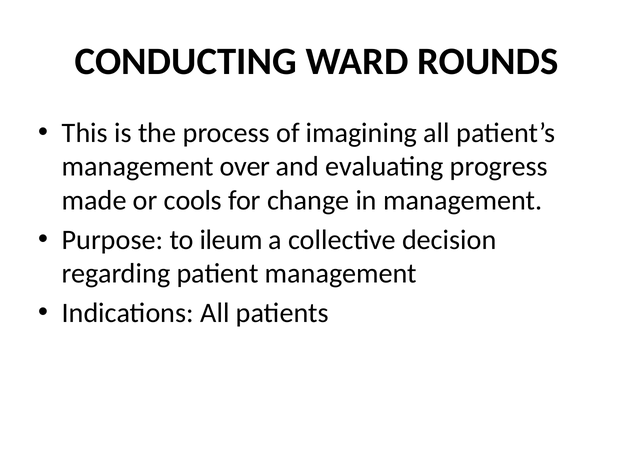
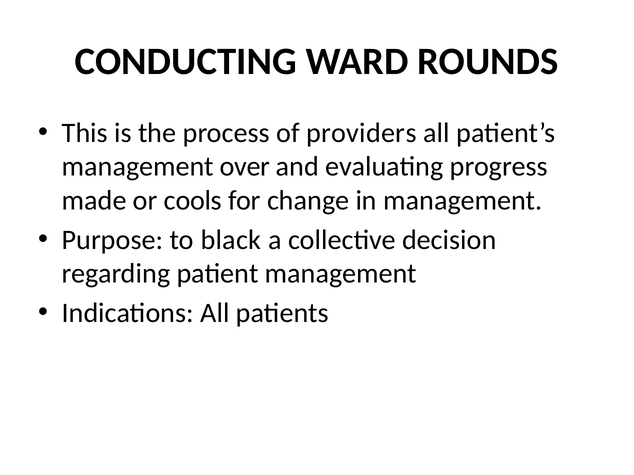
imagining: imagining -> providers
ileum: ileum -> black
